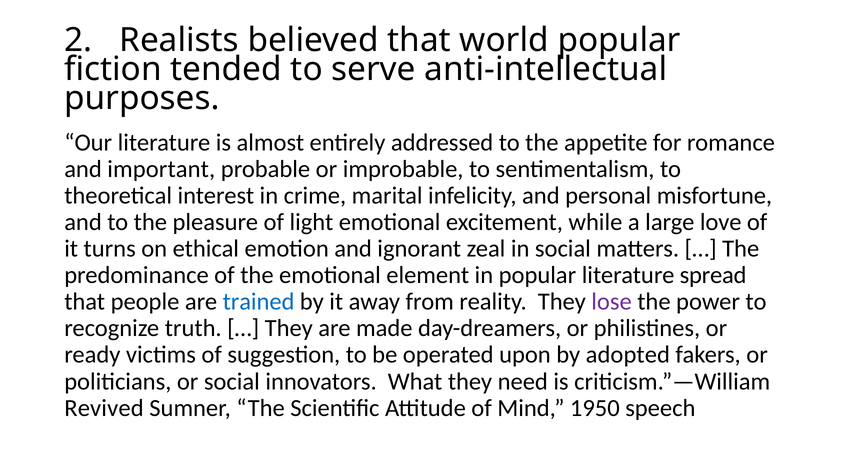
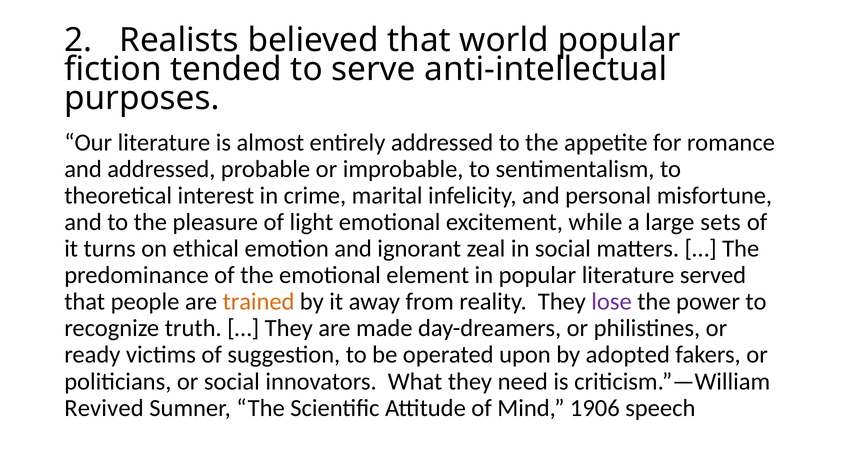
and important: important -> addressed
love: love -> sets
spread: spread -> served
trained colour: blue -> orange
1950: 1950 -> 1906
